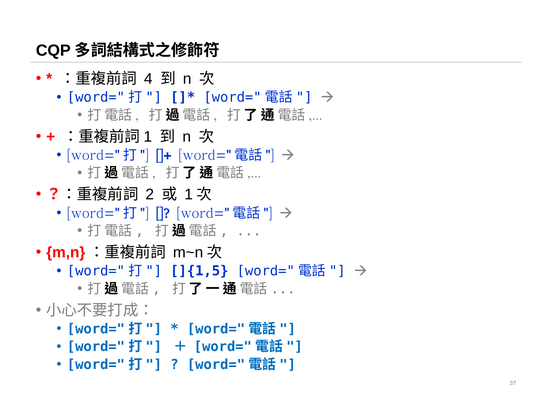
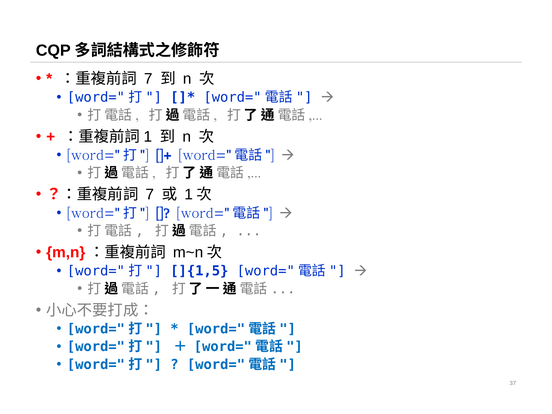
4 at (148, 79): 4 -> 7
2 at (150, 195): 2 -> 7
